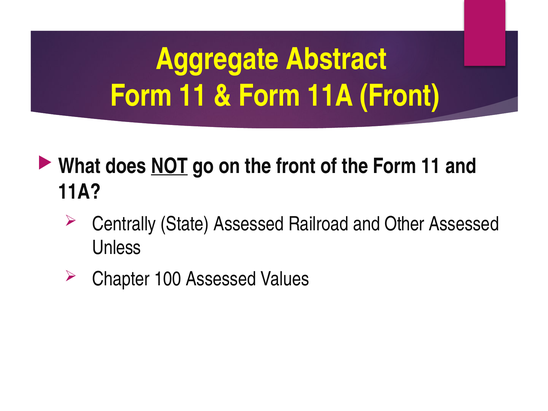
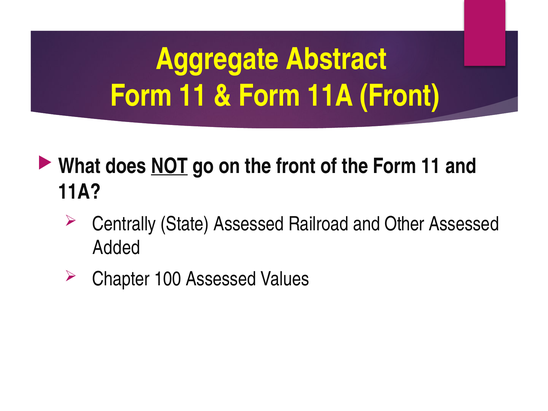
Unless: Unless -> Added
